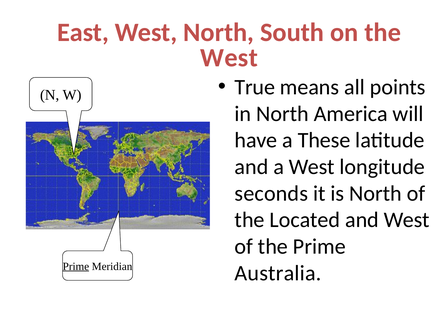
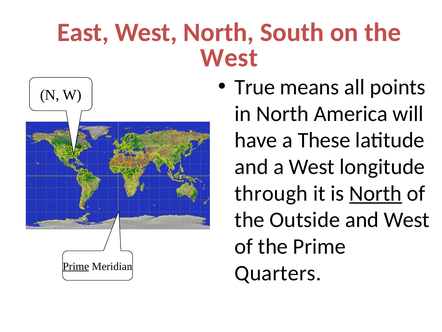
seconds: seconds -> through
North at (376, 193) underline: none -> present
Located: Located -> Outside
Australia: Australia -> Quarters
